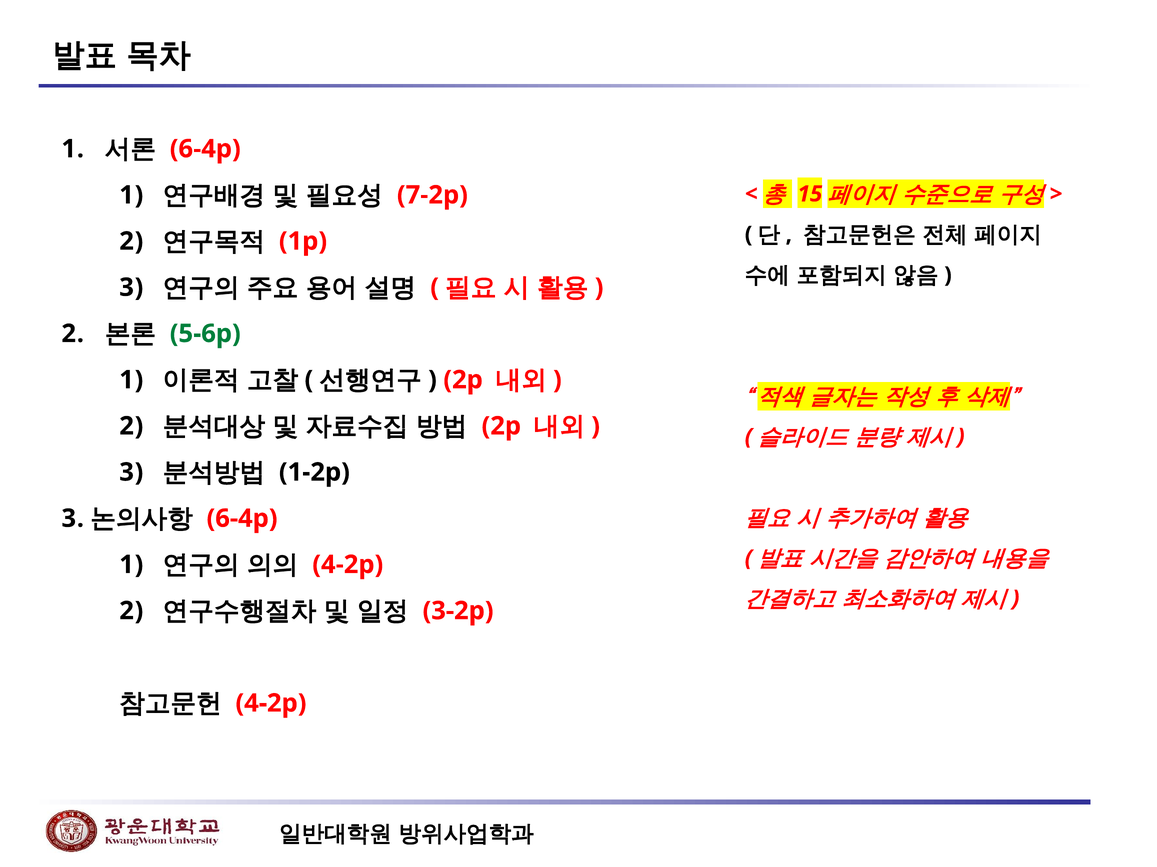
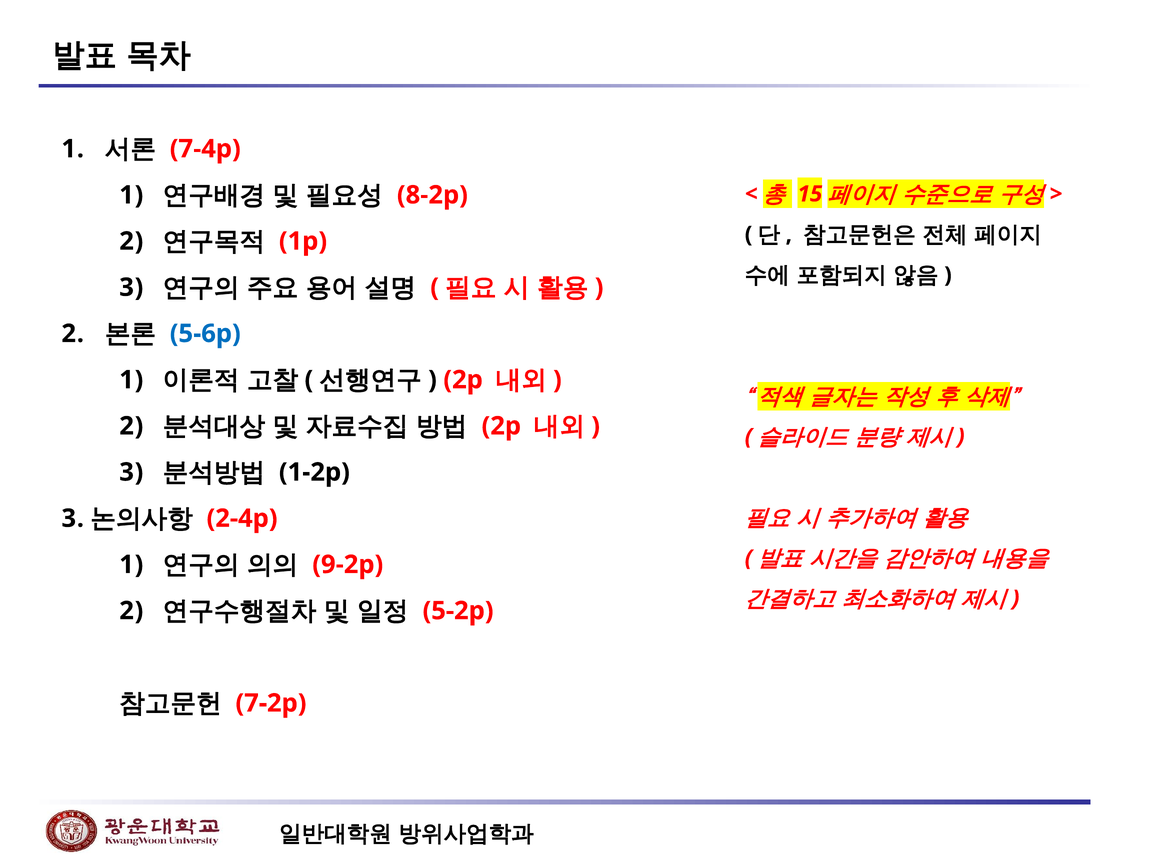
6-4p at (205, 149): 6-4p -> 7-4p
7-2p: 7-2p -> 8-2p
5-6p colour: green -> blue
6-4p at (242, 519): 6-4p -> 2-4p
4-2p at (348, 565): 4-2p -> 9-2p
3-2p: 3-2p -> 5-2p
4-2p at (271, 704): 4-2p -> 7-2p
